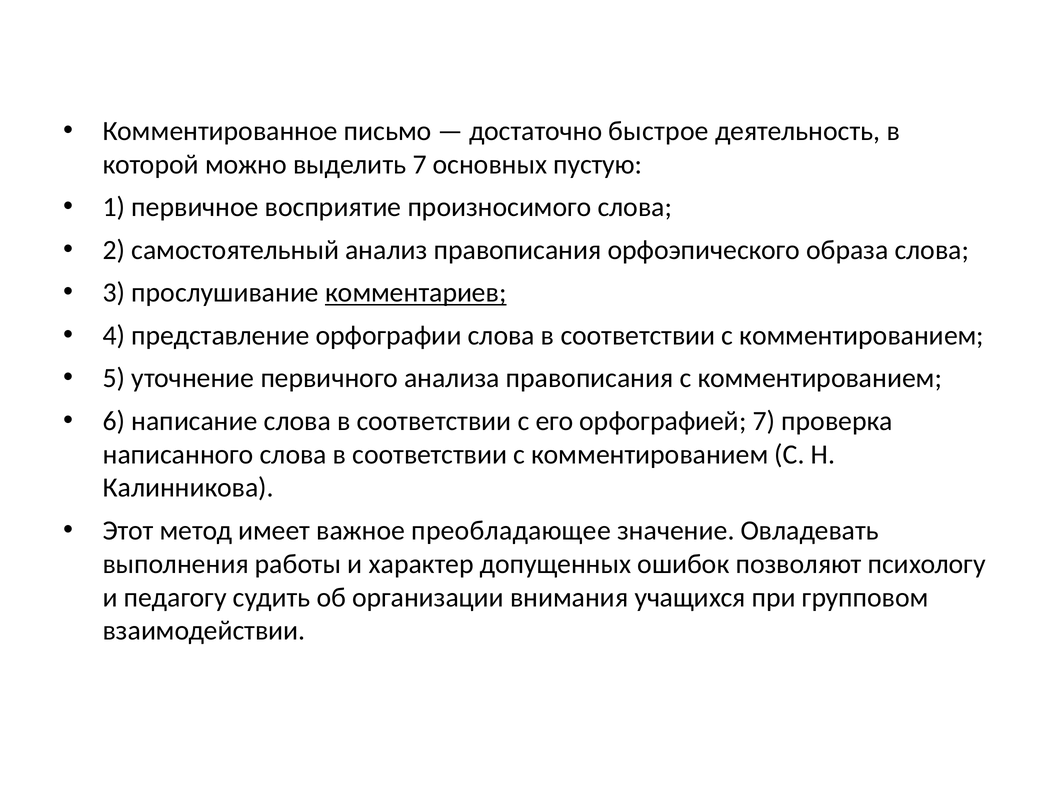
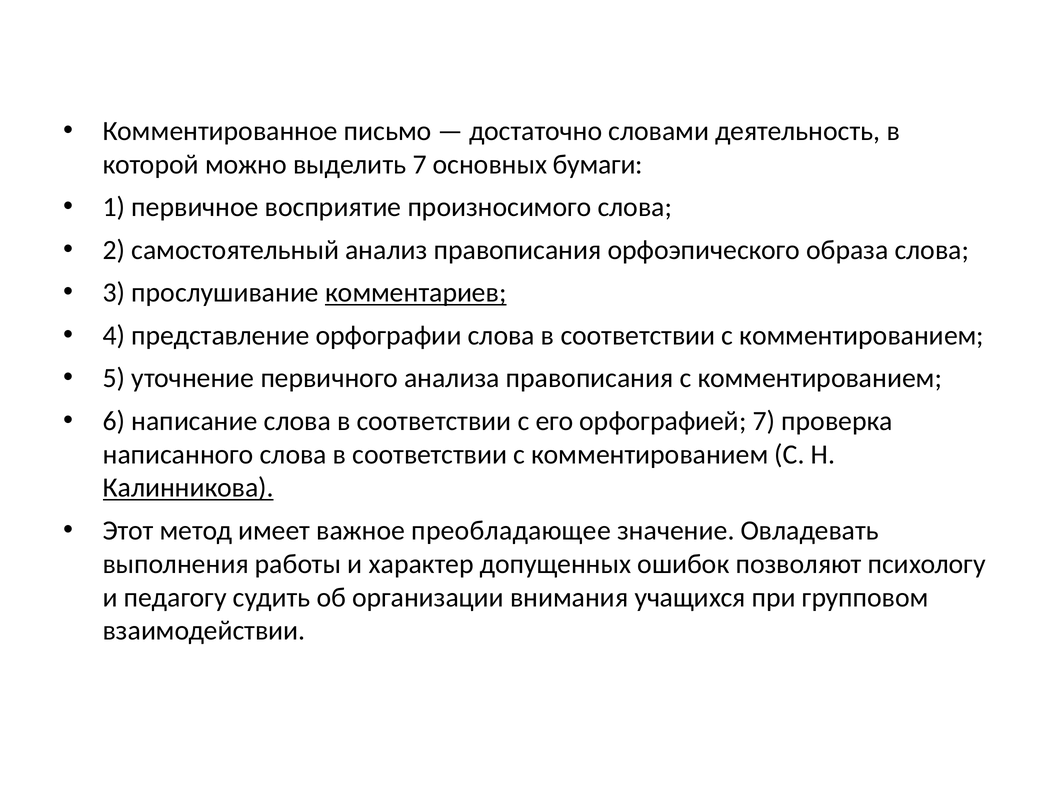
быстрое: быстрое -> словами
пустую: пустую -> бумаги
Калинникова underline: none -> present
